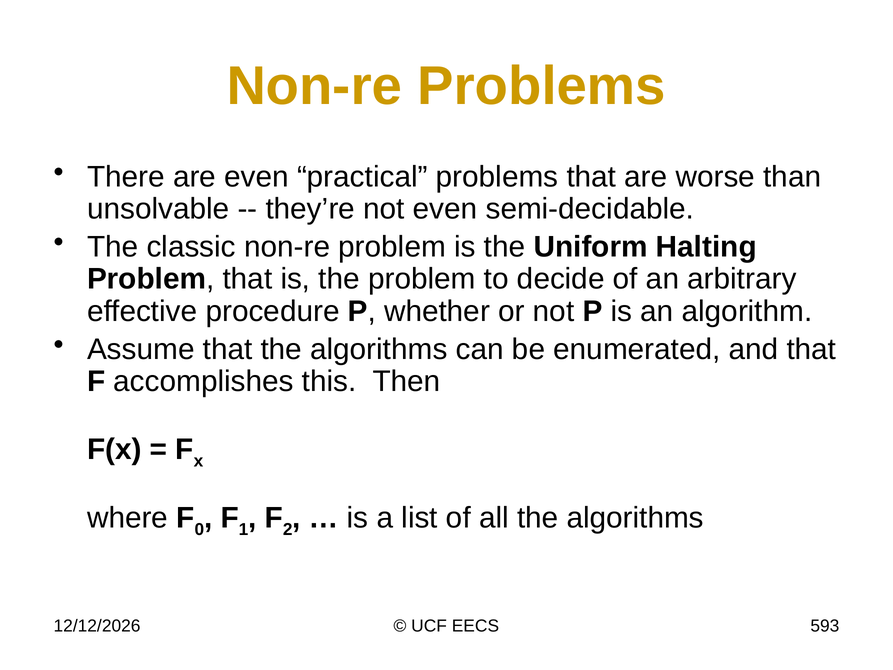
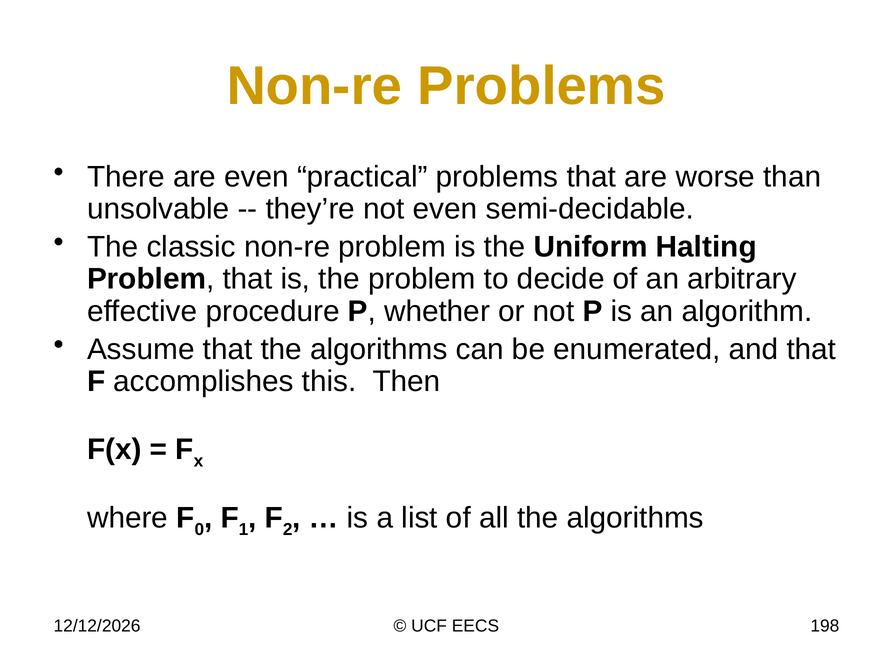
593: 593 -> 198
